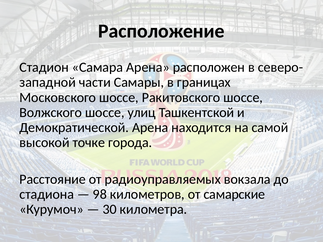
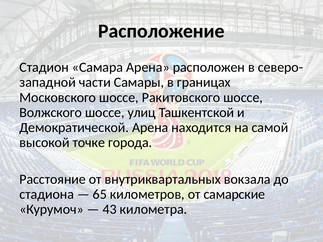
радиоуправляемых: радиоуправляемых -> внутриквартальных
98: 98 -> 65
30: 30 -> 43
